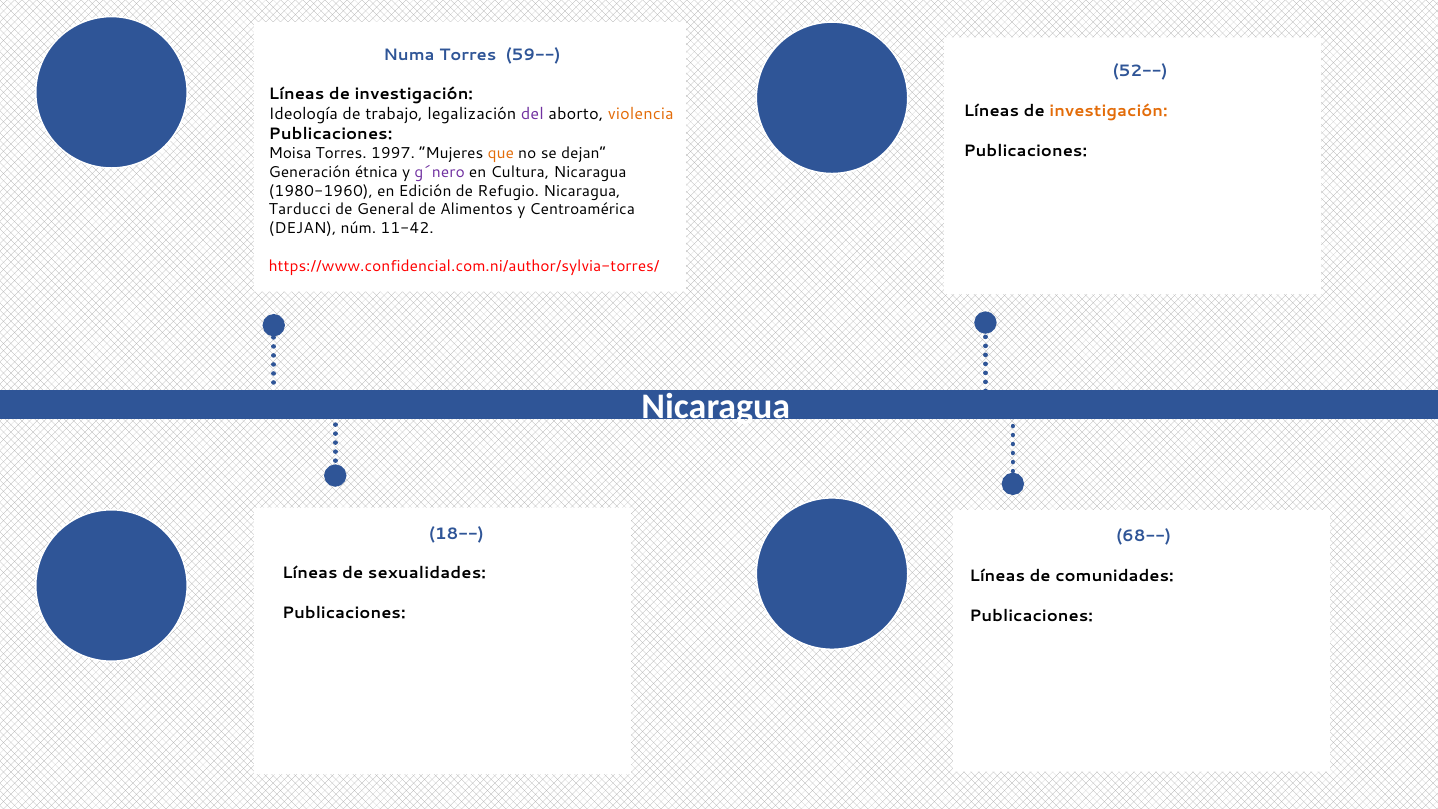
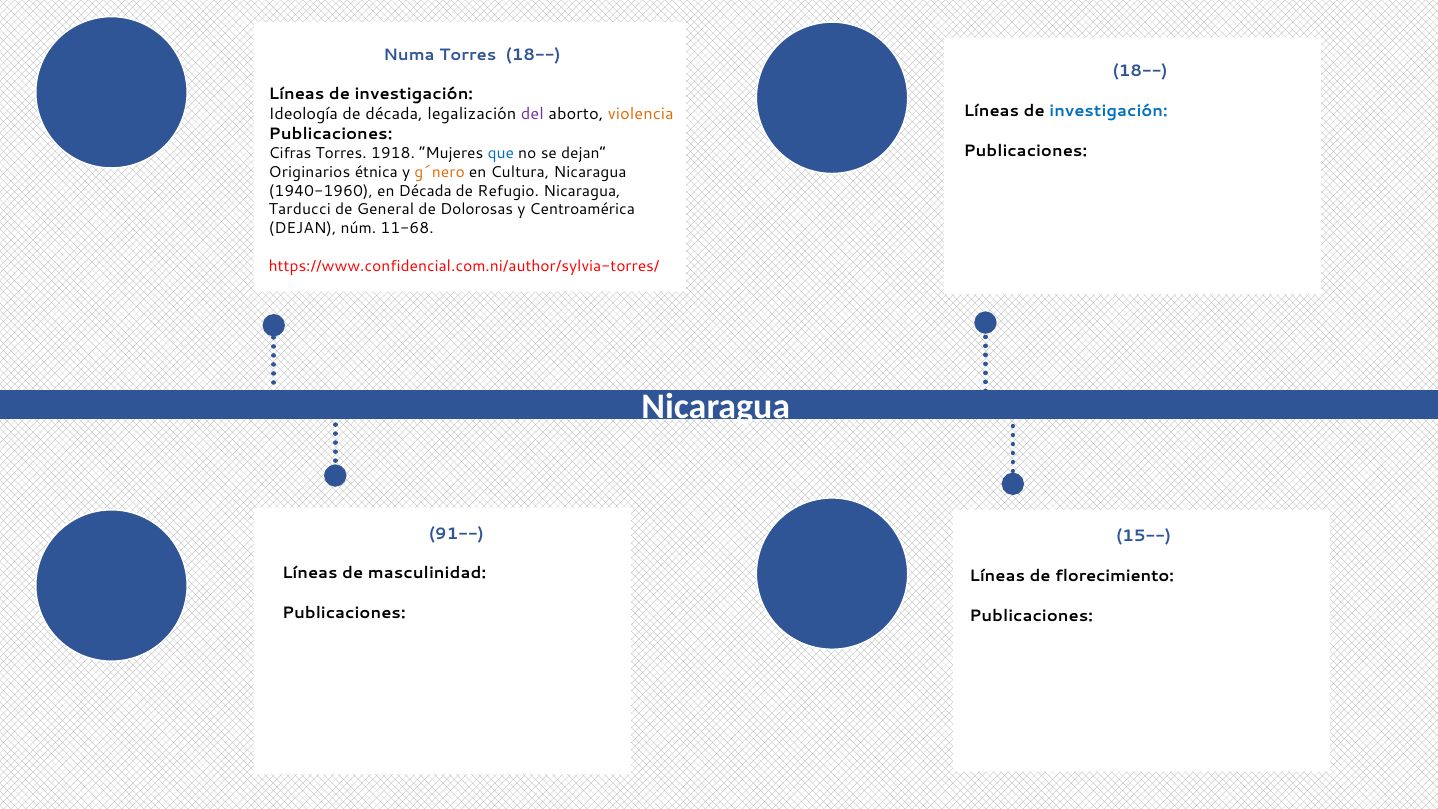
Torres 59--: 59-- -> 18--
52-- at (1140, 71): 52-- -> 18--
investigación at (1109, 111) colour: orange -> blue
de trabajo: trabajo -> década
Moisa: Moisa -> Cifras
1997: 1997 -> 1918
que colour: orange -> blue
Generación: Generación -> Originarios
g´nero colour: purple -> orange
1980-1960: 1980-1960 -> 1940-1960
en Edición: Edición -> Década
Alimentos: Alimentos -> Dolorosas
11-42: 11-42 -> 11-68
18--: 18-- -> 91--
68--: 68-- -> 15--
sexualidades: sexualidades -> masculinidad
comunidades: comunidades -> florecimiento
